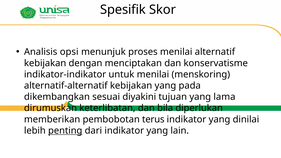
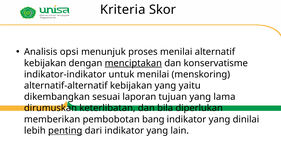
Spesifik: Spesifik -> Kriteria
menciptakan underline: none -> present
pada: pada -> yaitu
diyakini: diyakini -> laporan
terus: terus -> bang
